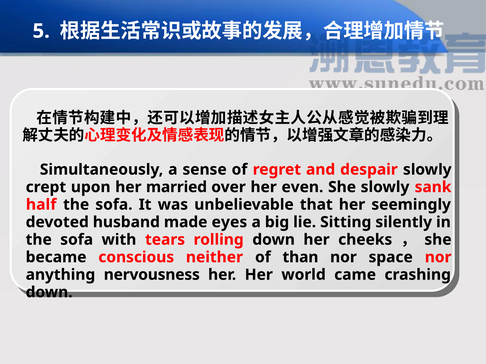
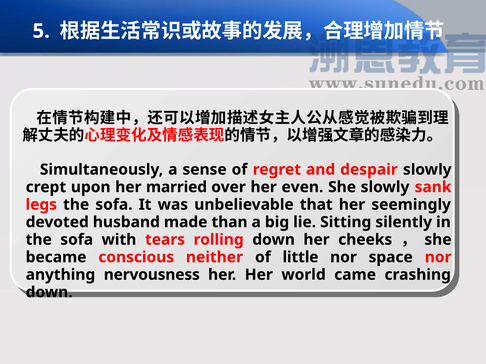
half: half -> legs
eyes: eyes -> than
than: than -> little
